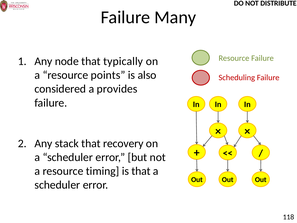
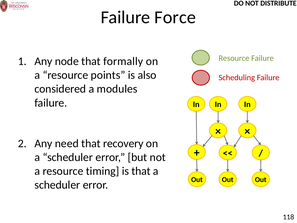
Many: Many -> Force
typically: typically -> formally
provides: provides -> modules
stack: stack -> need
